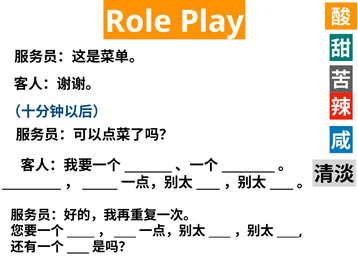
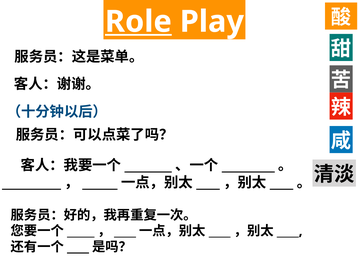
Role underline: none -> present
